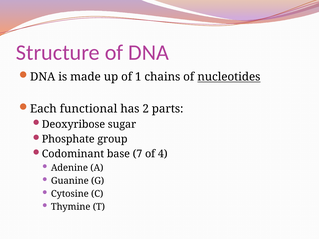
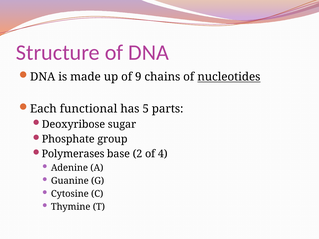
1: 1 -> 9
2: 2 -> 5
Codominant: Codominant -> Polymerases
7: 7 -> 2
